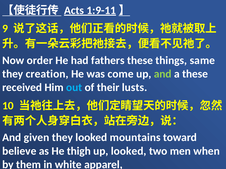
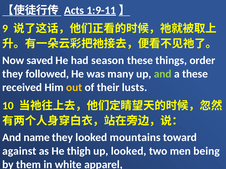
order: order -> saved
fathers: fathers -> season
same: same -> order
creation: creation -> followed
come: come -> many
out colour: light blue -> yellow
given: given -> name
believe: believe -> against
when: when -> being
